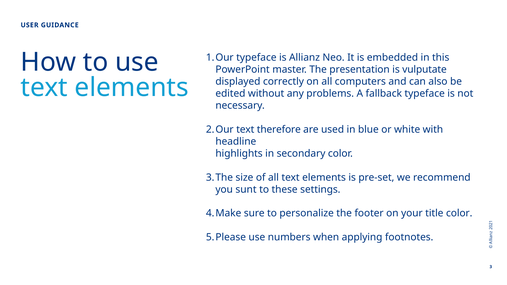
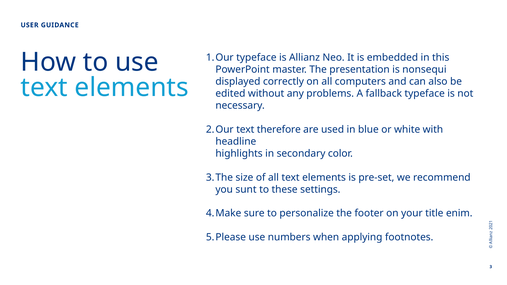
vulputate: vulputate -> nonsequi
title color: color -> enim
